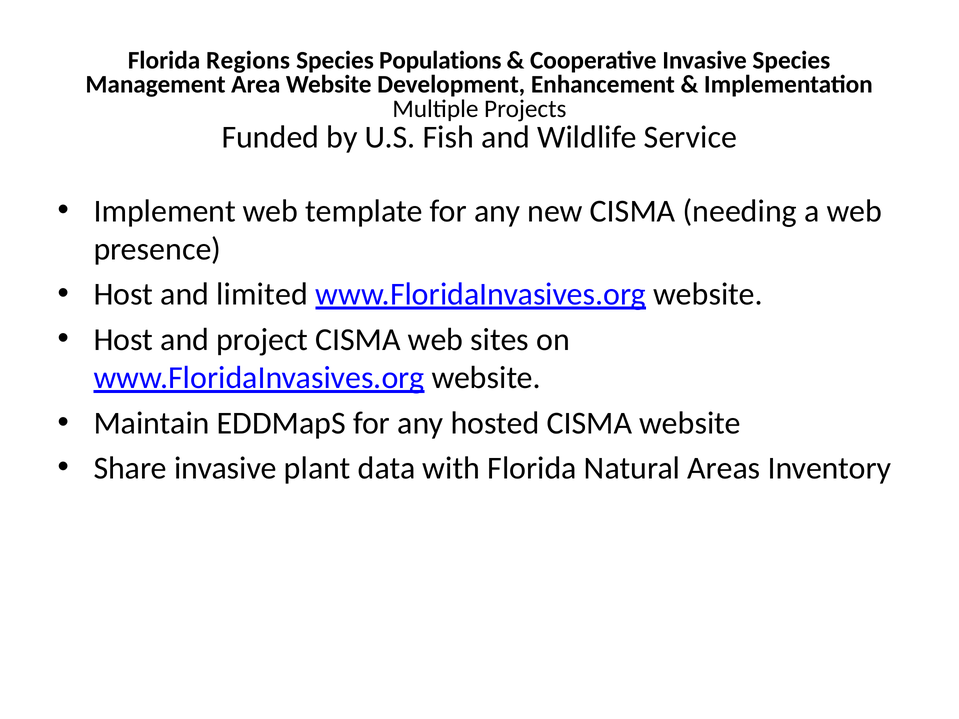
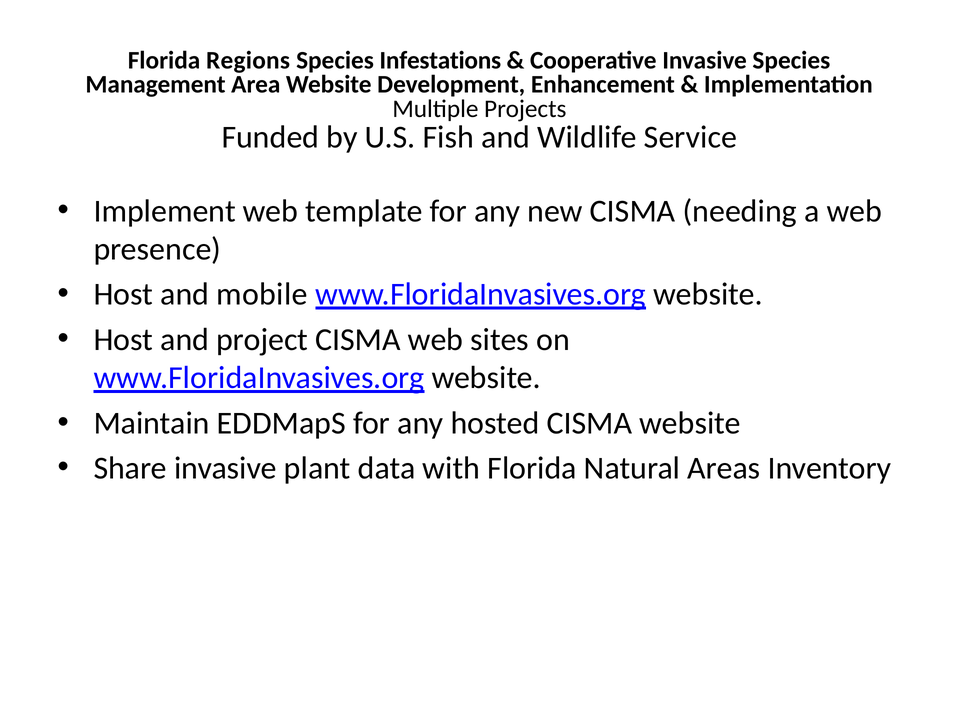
Populations: Populations -> Infestations
limited: limited -> mobile
